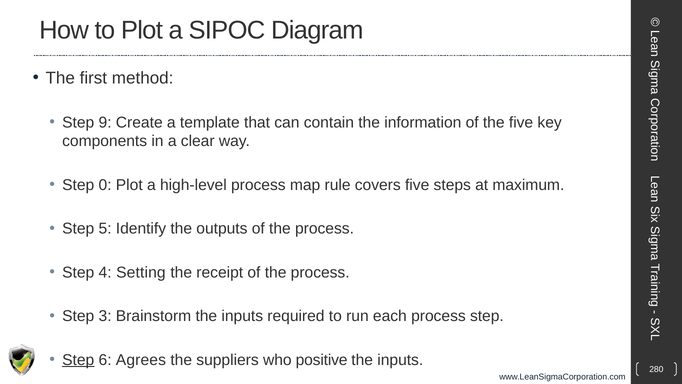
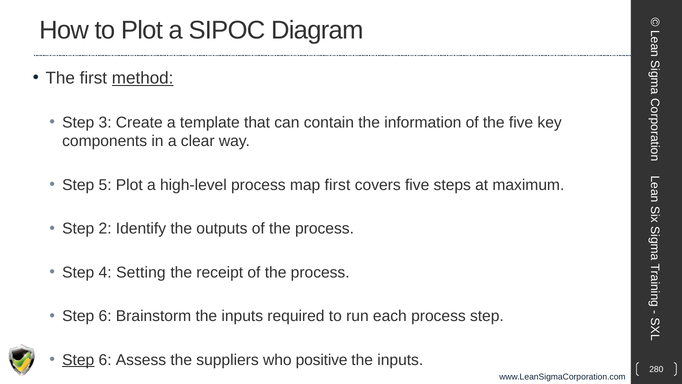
method underline: none -> present
9: 9 -> 3
0: 0 -> 5
map rule: rule -> first
5: 5 -> 2
3 at (105, 316): 3 -> 6
Agrees: Agrees -> Assess
